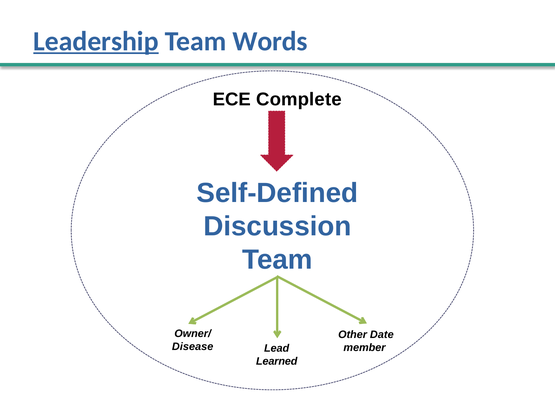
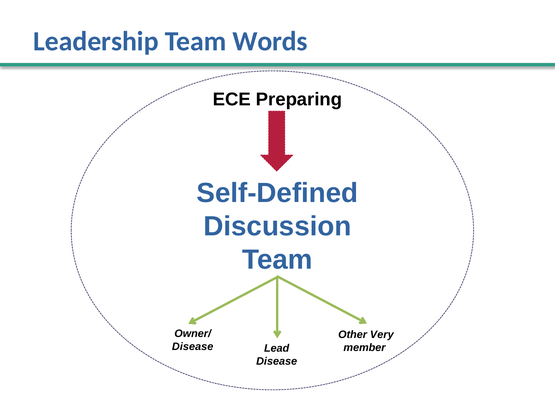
Leadership underline: present -> none
Complete: Complete -> Preparing
Date: Date -> Very
Learned at (277, 361): Learned -> Disease
